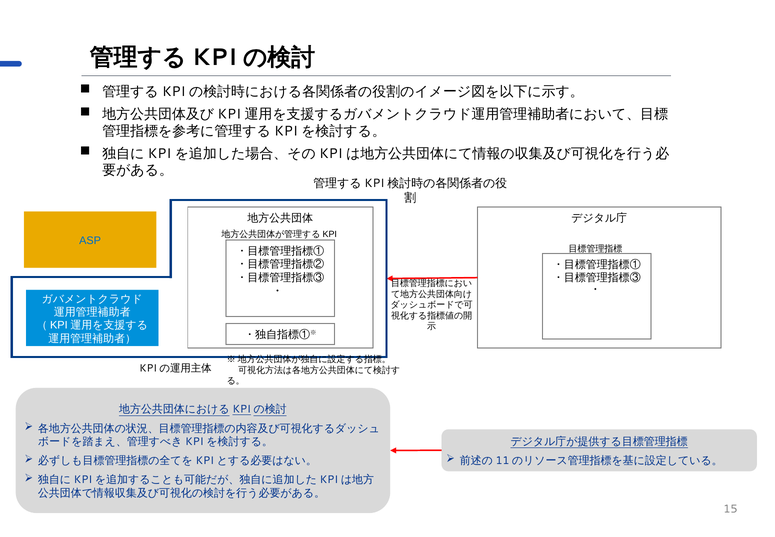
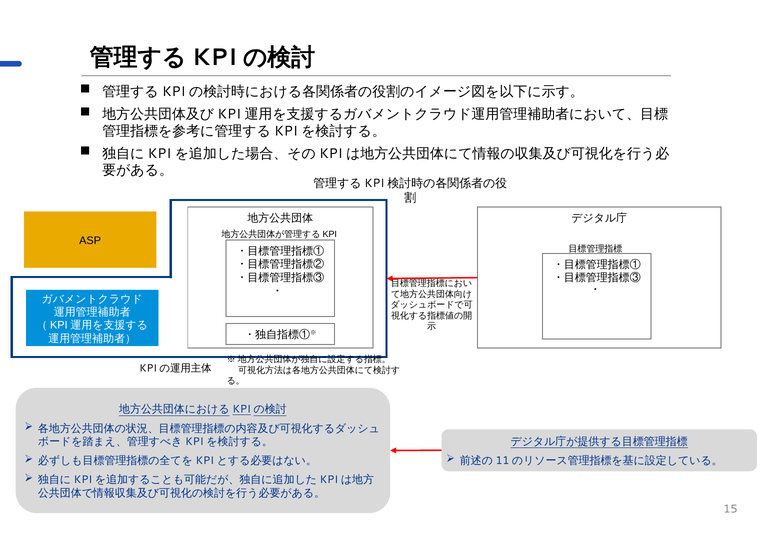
ASP colour: blue -> black
